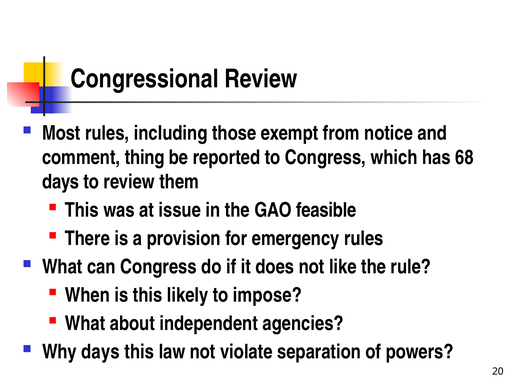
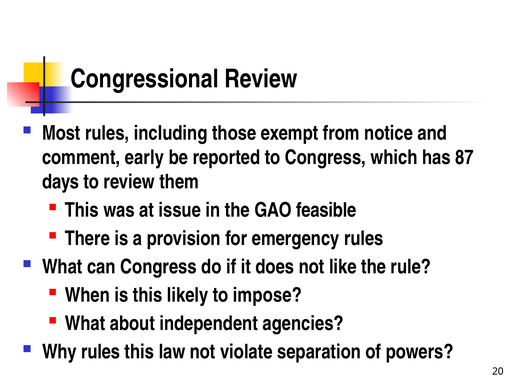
thing: thing -> early
68: 68 -> 87
Why days: days -> rules
